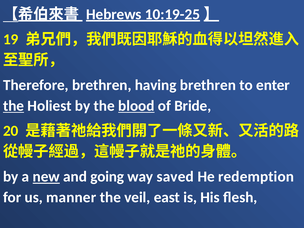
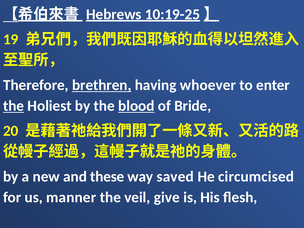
brethren at (102, 85) underline: none -> present
having brethren: brethren -> whoever
new underline: present -> none
going: going -> these
redemption: redemption -> circumcised
east: east -> give
